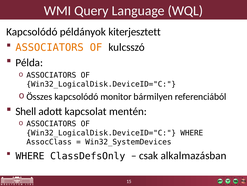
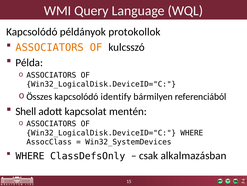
kiterjesztett: kiterjesztett -> protokollok
monitor: monitor -> identify
